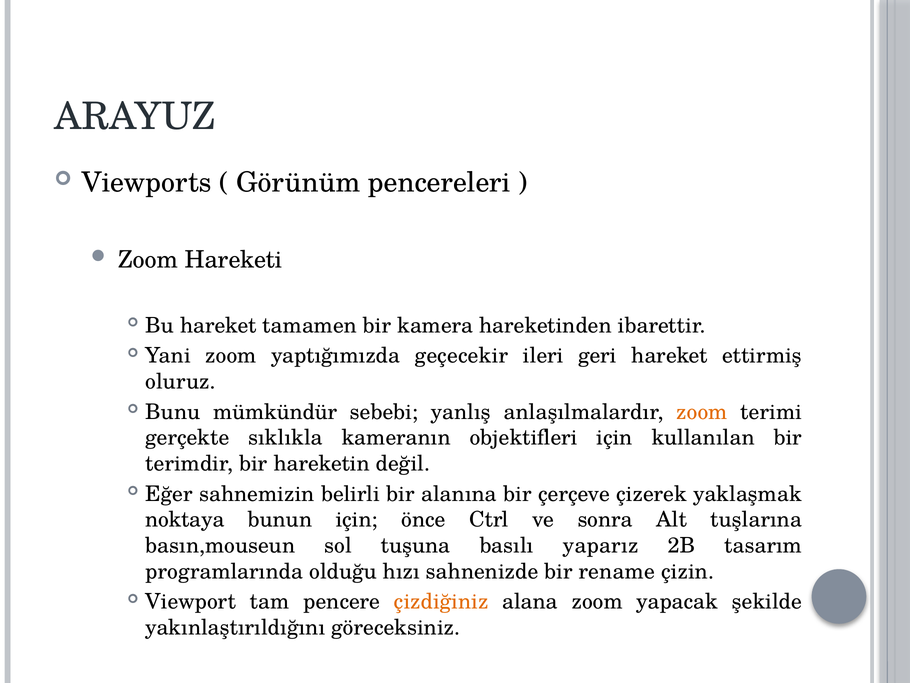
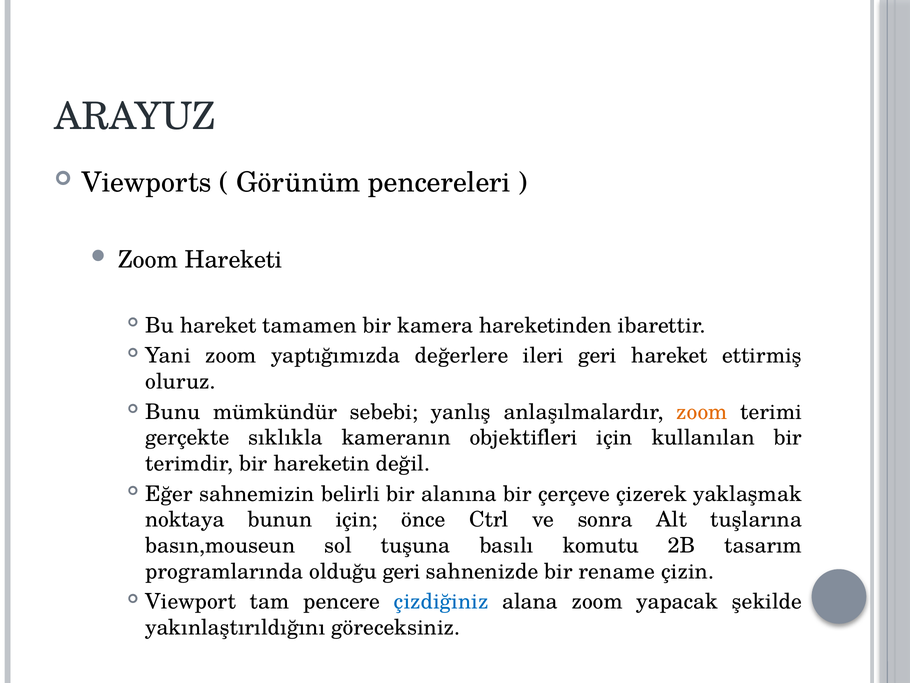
geçecekir: geçecekir -> değerlere
yaparız: yaparız -> komutu
olduğu hızı: hızı -> geri
çizdiğiniz colour: orange -> blue
